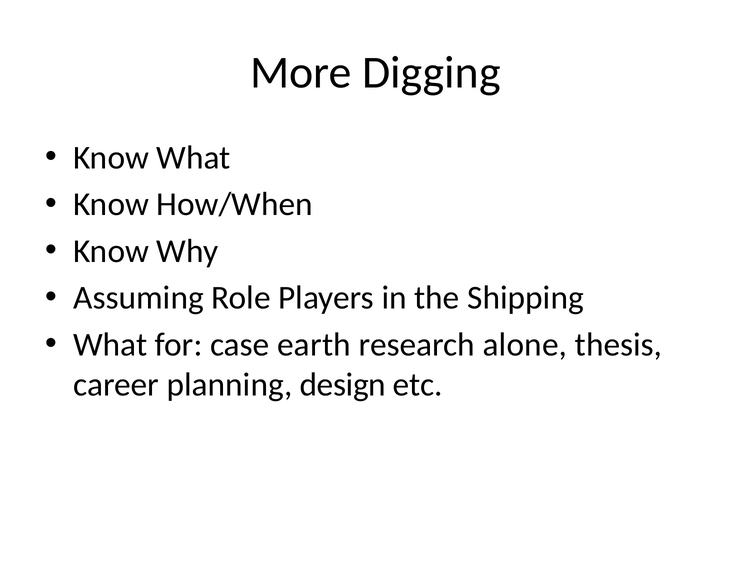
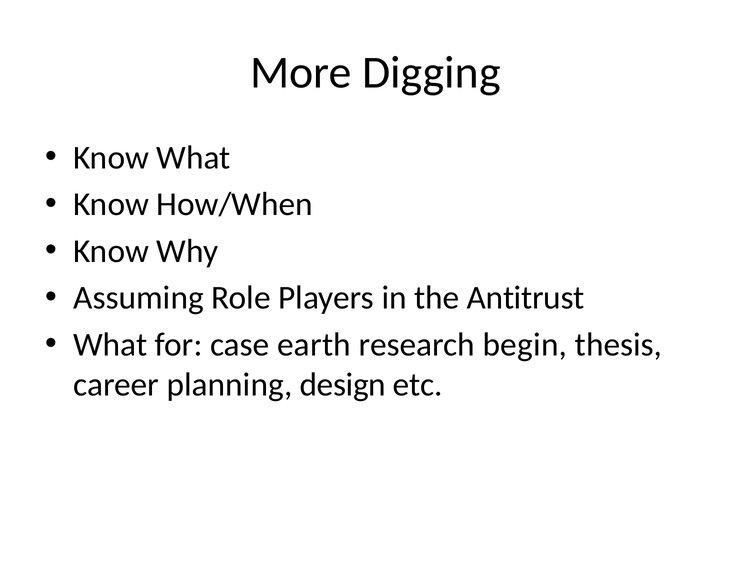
Shipping: Shipping -> Antitrust
alone: alone -> begin
